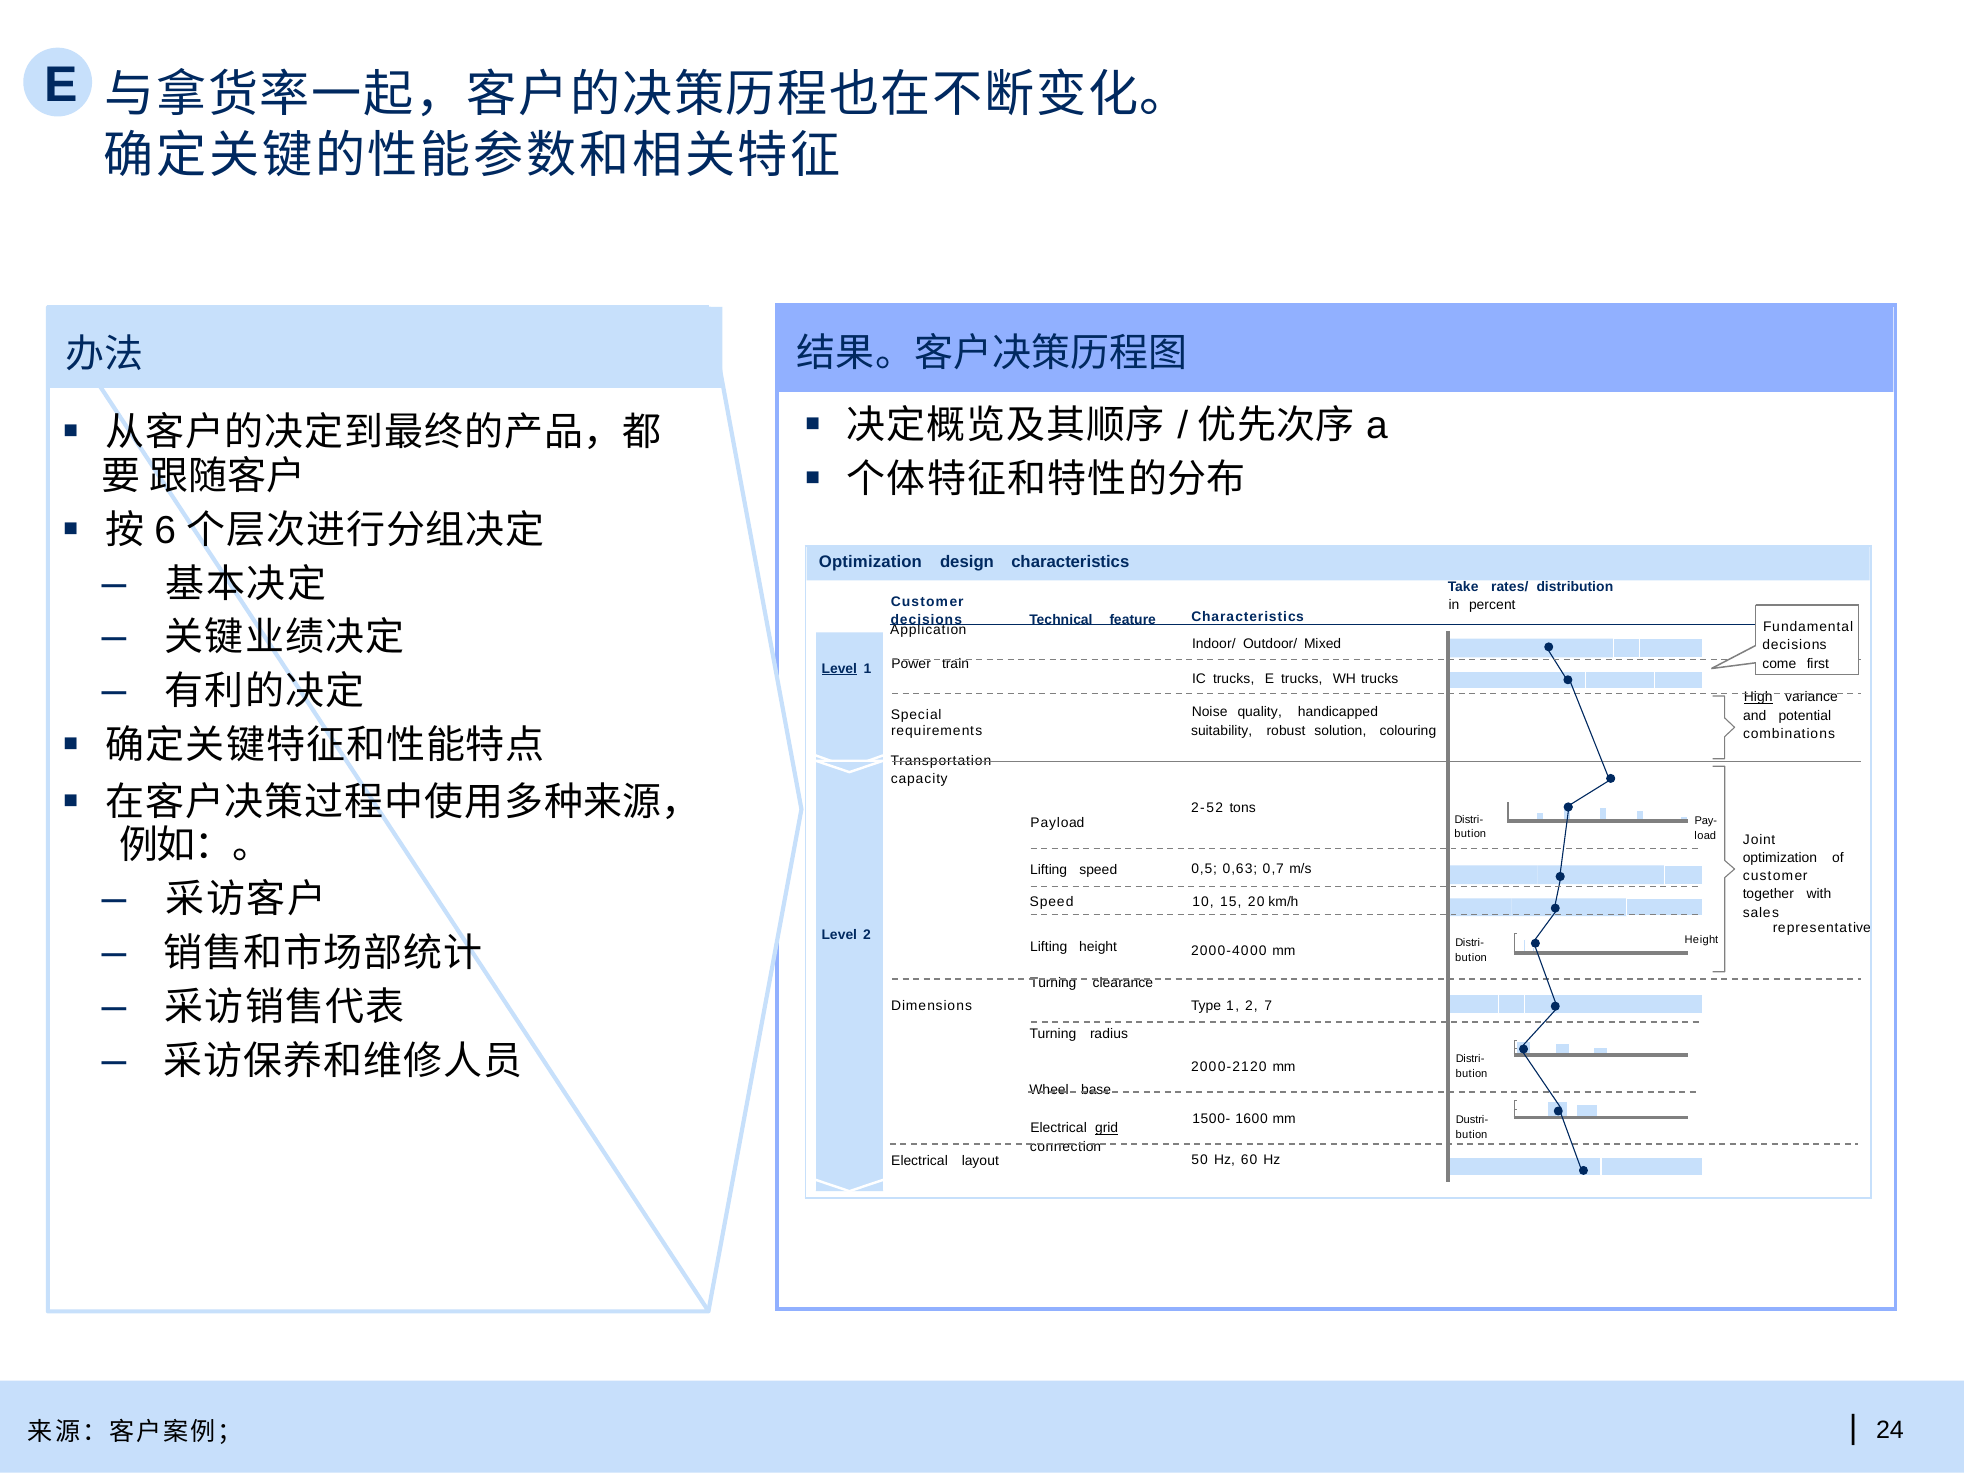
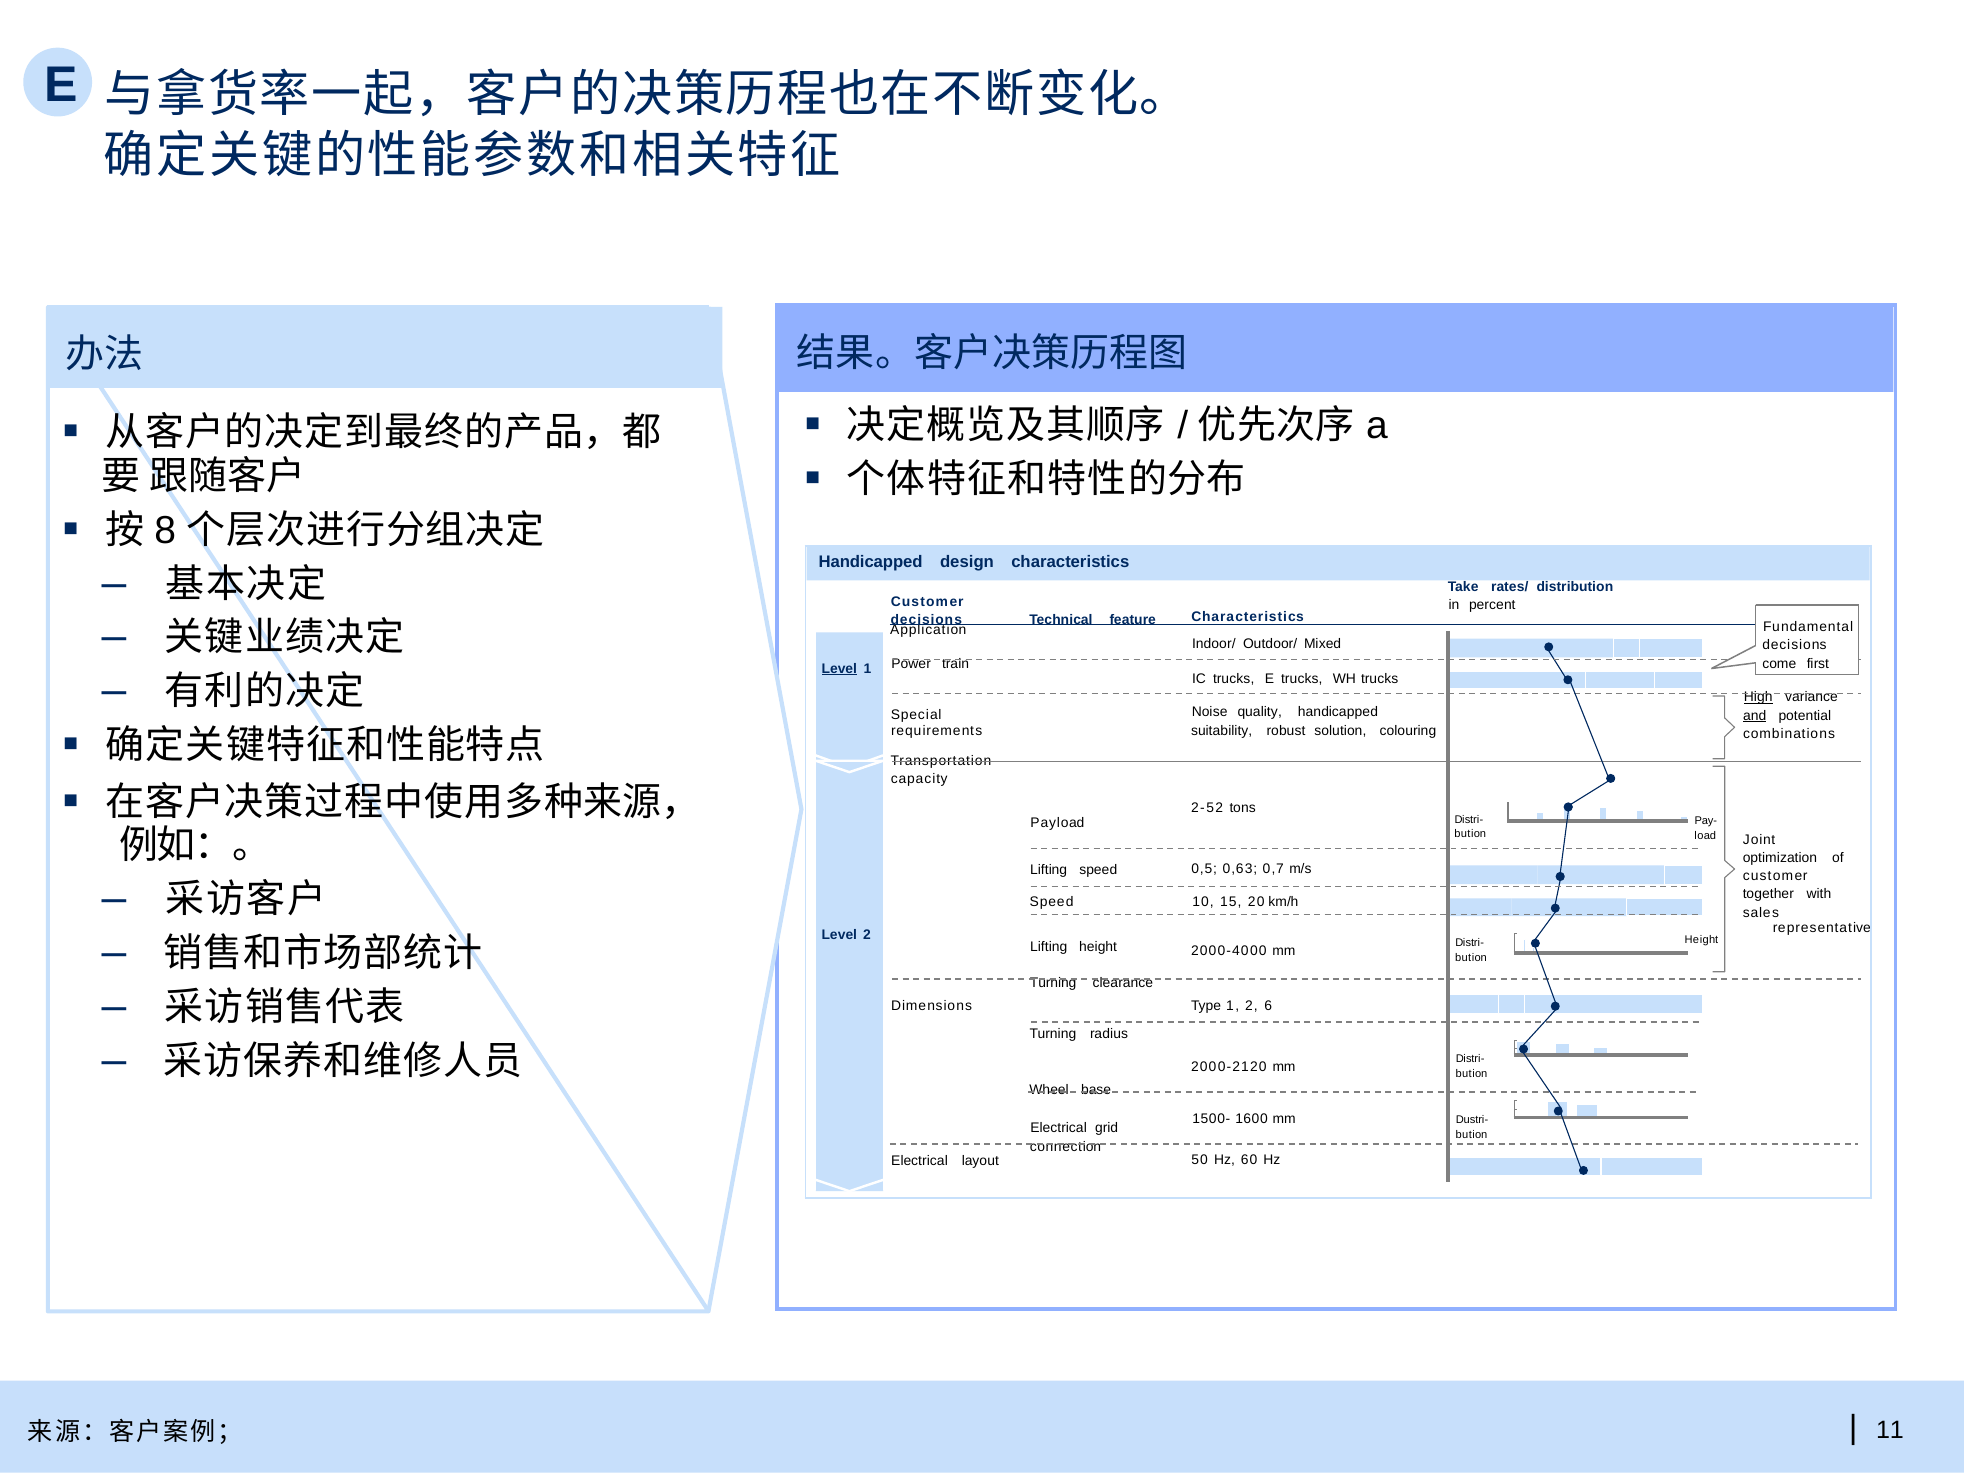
6: 6 -> 8
Optimization at (870, 562): Optimization -> Handicapped
and underline: none -> present
7: 7 -> 6
grid underline: present -> none
24: 24 -> 11
